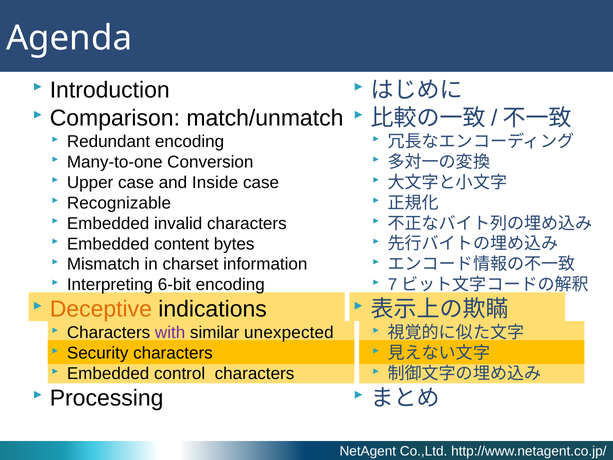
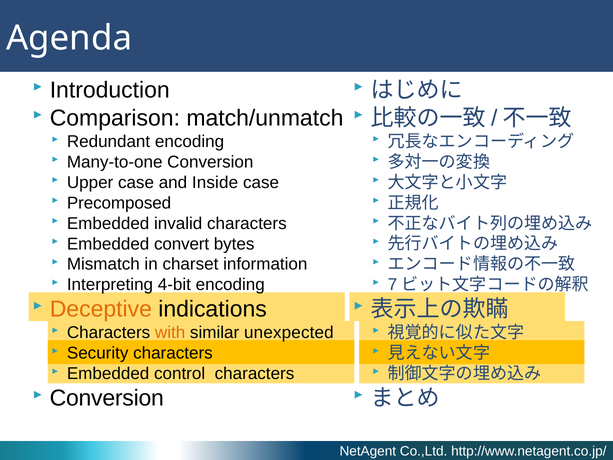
Recognizable: Recognizable -> Precomposed
content: content -> convert
6-bit: 6-bit -> 4-bit
with colour: purple -> orange
Processing at (107, 398): Processing -> Conversion
